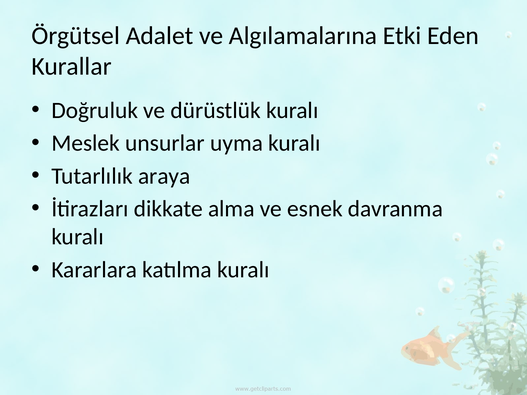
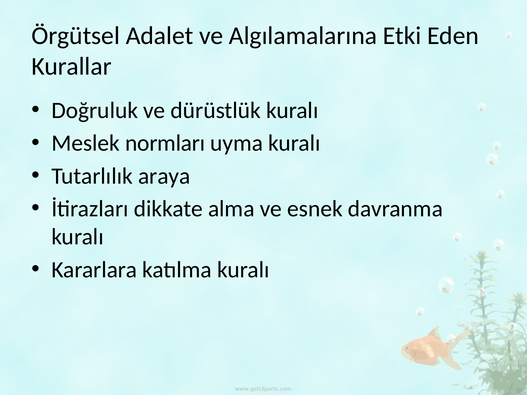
unsurlar: unsurlar -> normları
